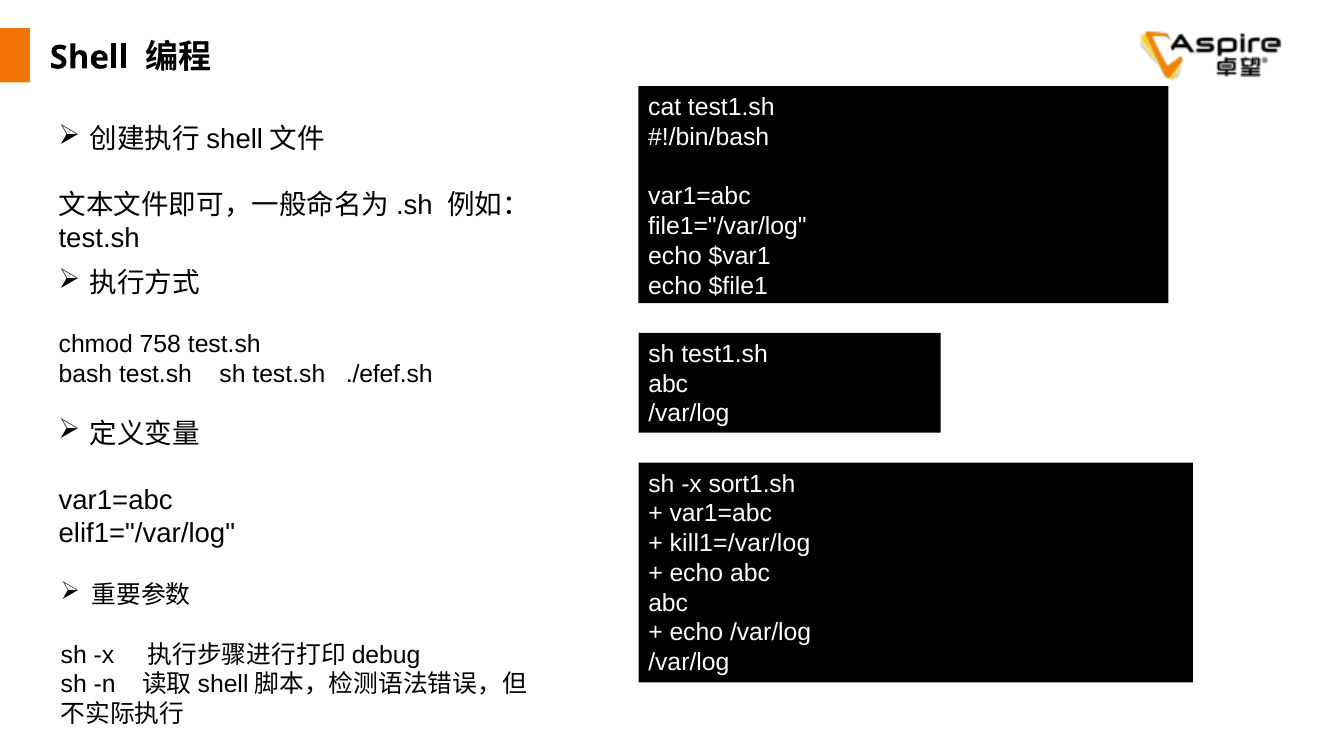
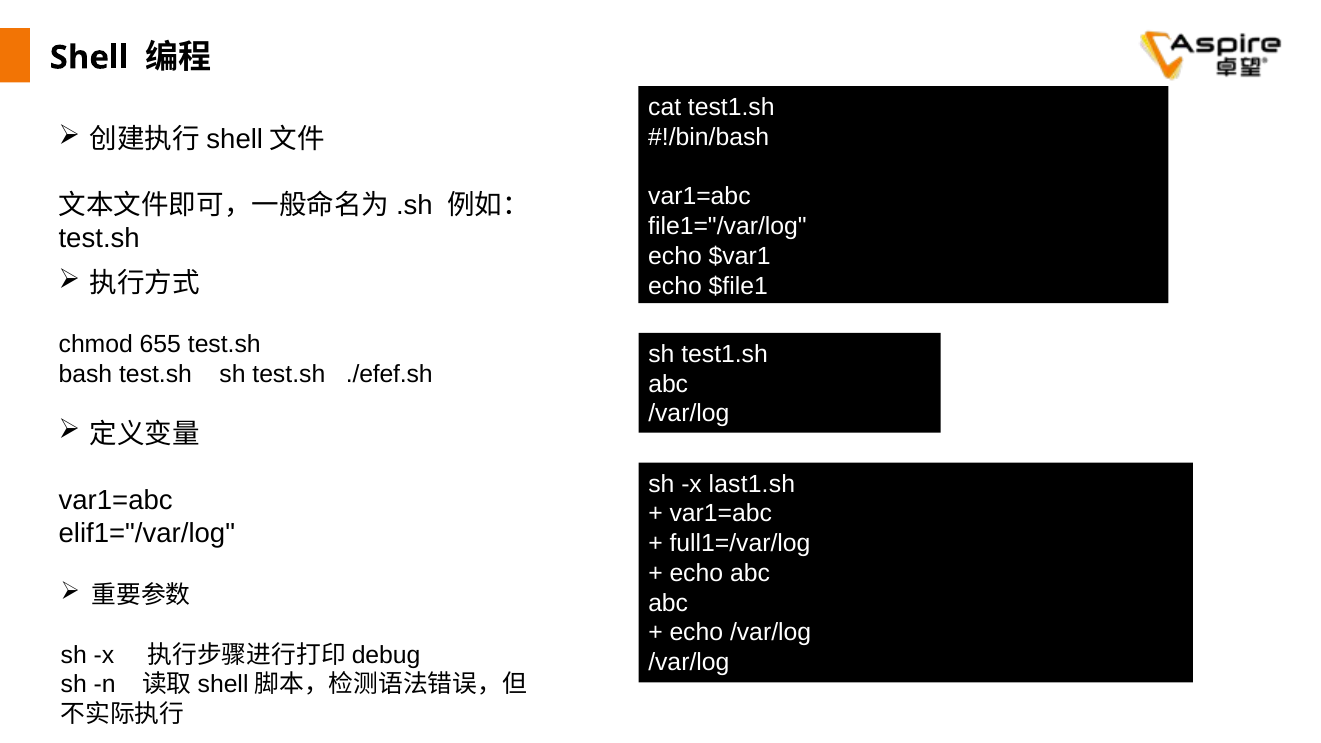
758: 758 -> 655
sort1.sh: sort1.sh -> last1.sh
kill1=/var/log: kill1=/var/log -> full1=/var/log
